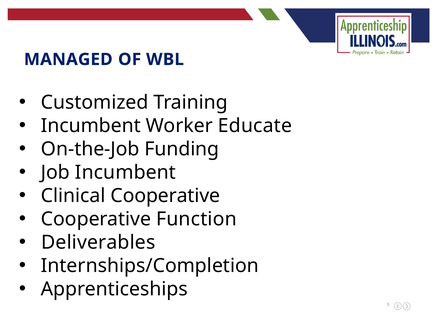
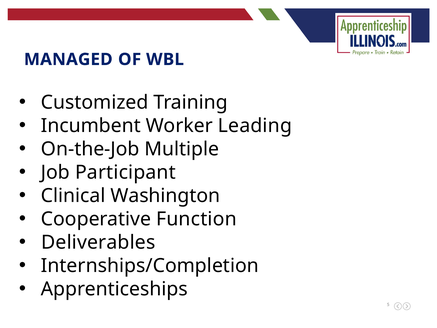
Educate: Educate -> Leading
Funding: Funding -> Multiple
Job Incumbent: Incumbent -> Participant
Clinical Cooperative: Cooperative -> Washington
